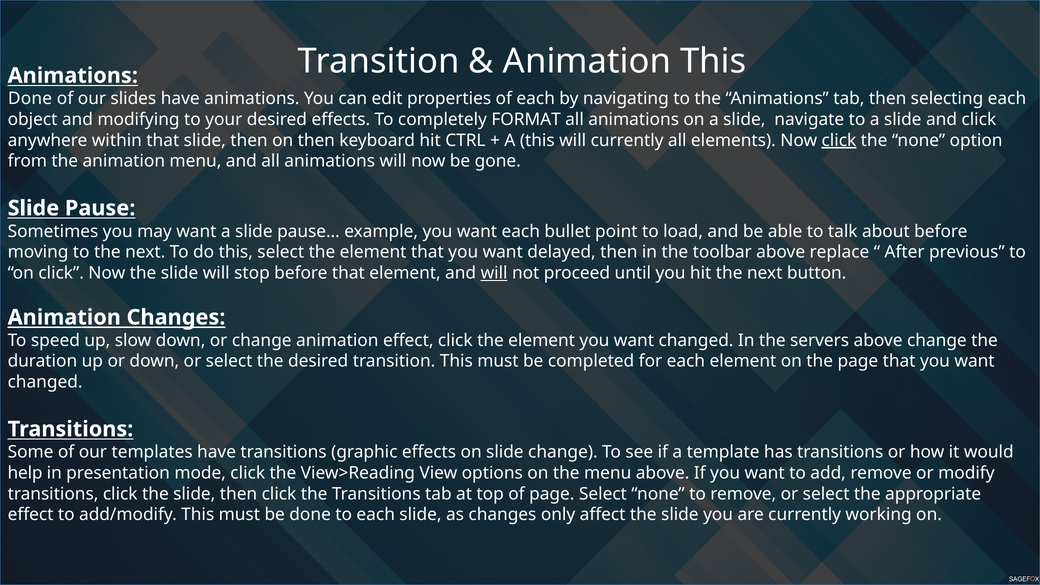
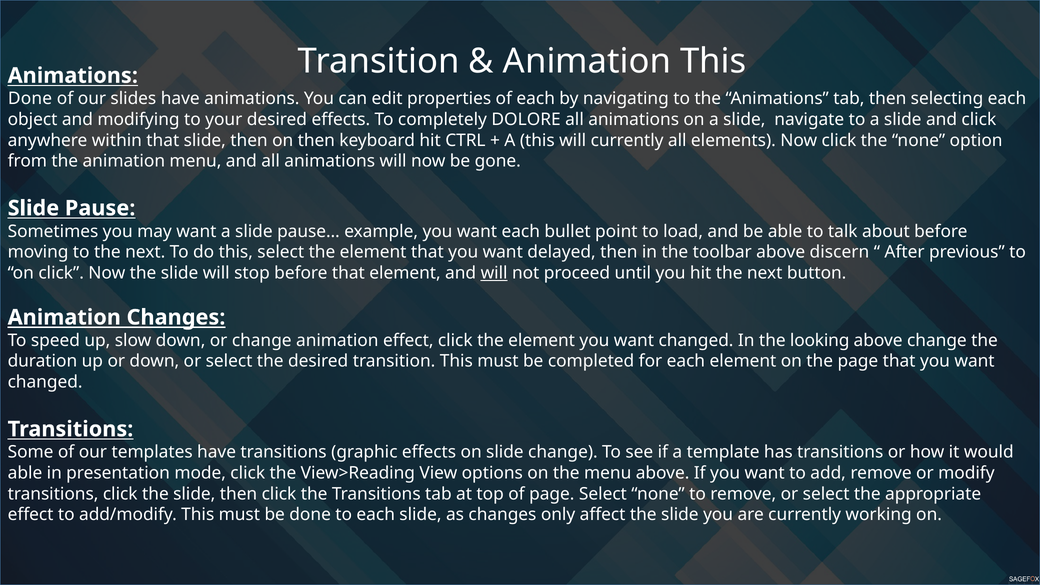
FORMAT: FORMAT -> DOLORE
click at (839, 140) underline: present -> none
replace: replace -> discern
servers: servers -> looking
help at (25, 473): help -> able
